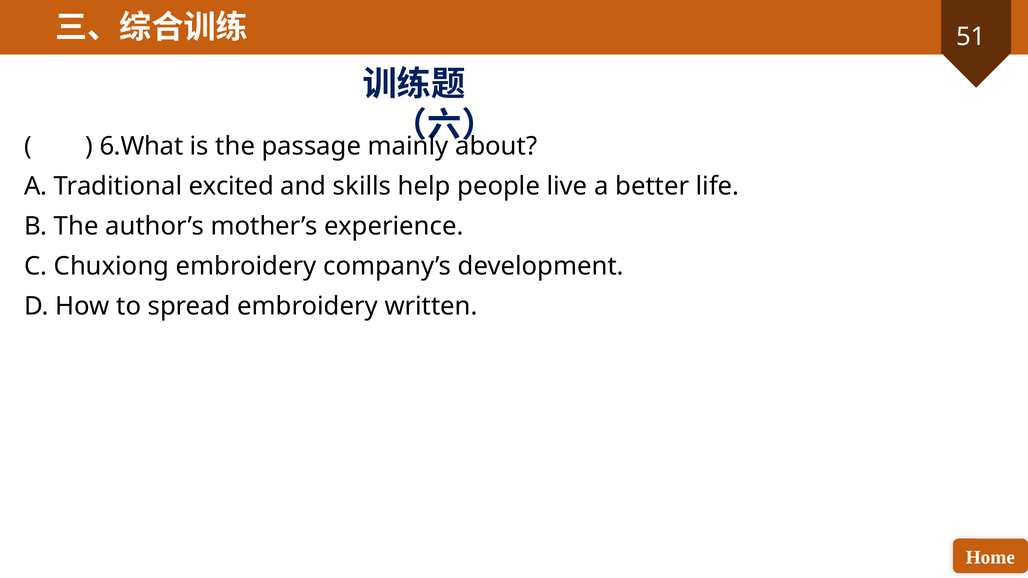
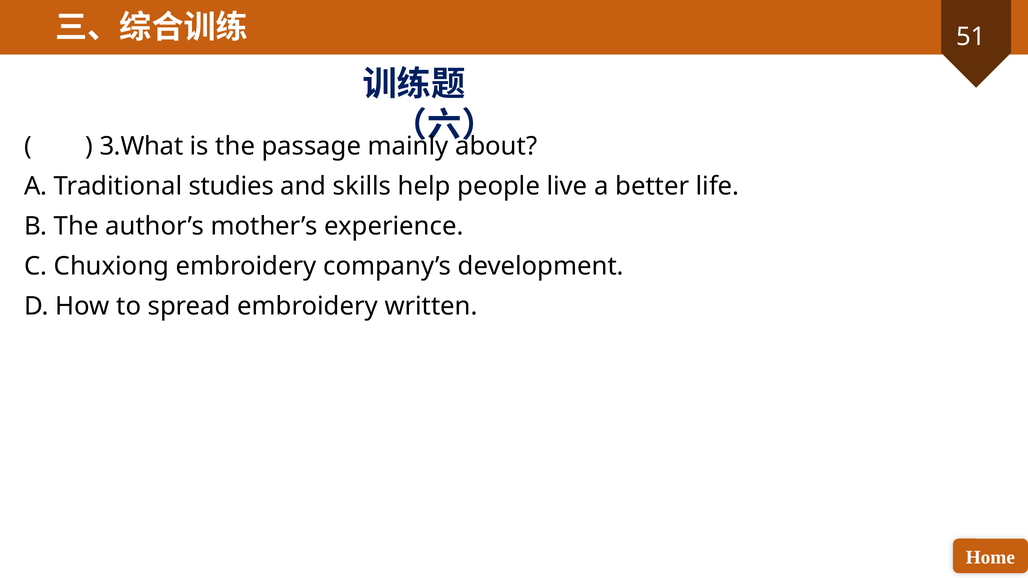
6.What: 6.What -> 3.What
excited: excited -> studies
